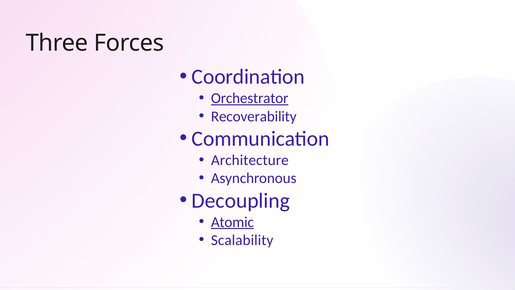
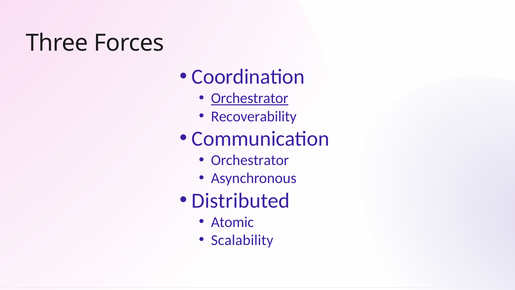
Architecture at (250, 160): Architecture -> Orchestrator
Decoupling: Decoupling -> Distributed
Atomic underline: present -> none
